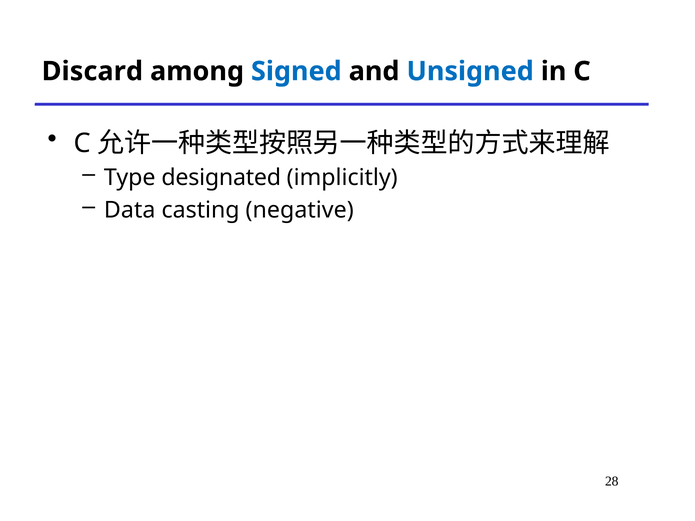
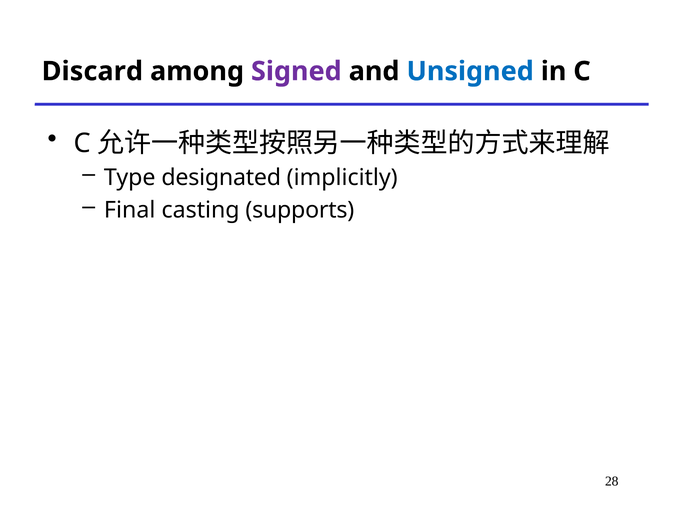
Signed colour: blue -> purple
Data: Data -> Final
negative: negative -> supports
